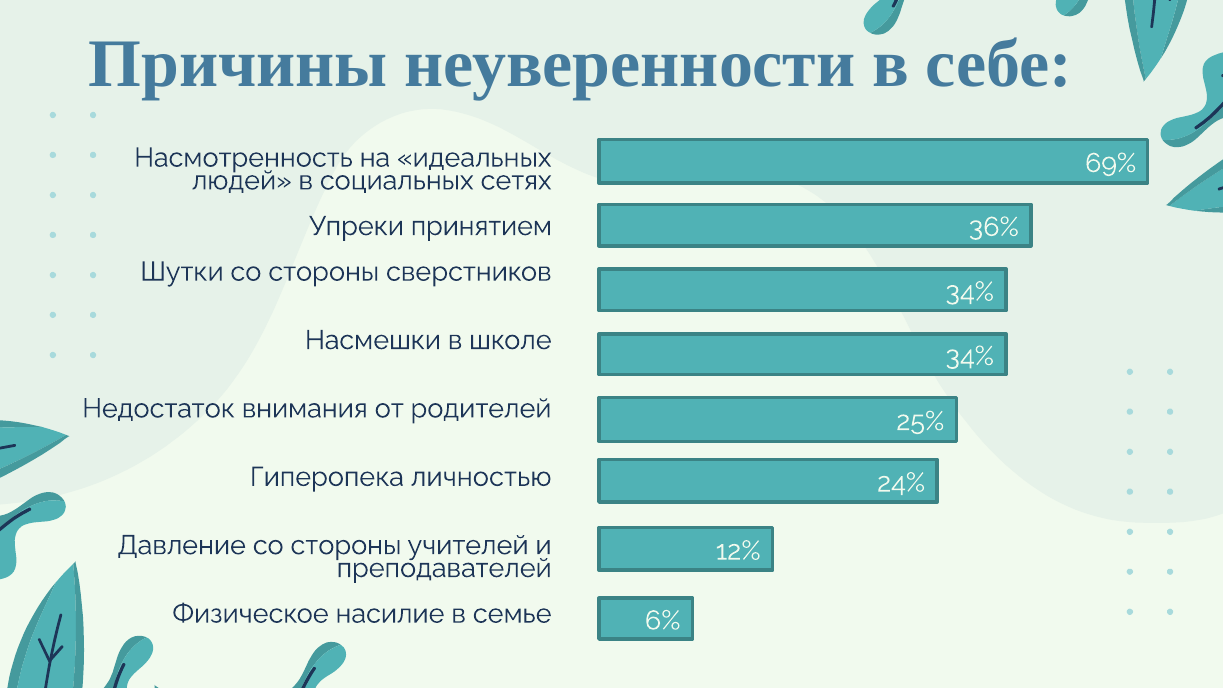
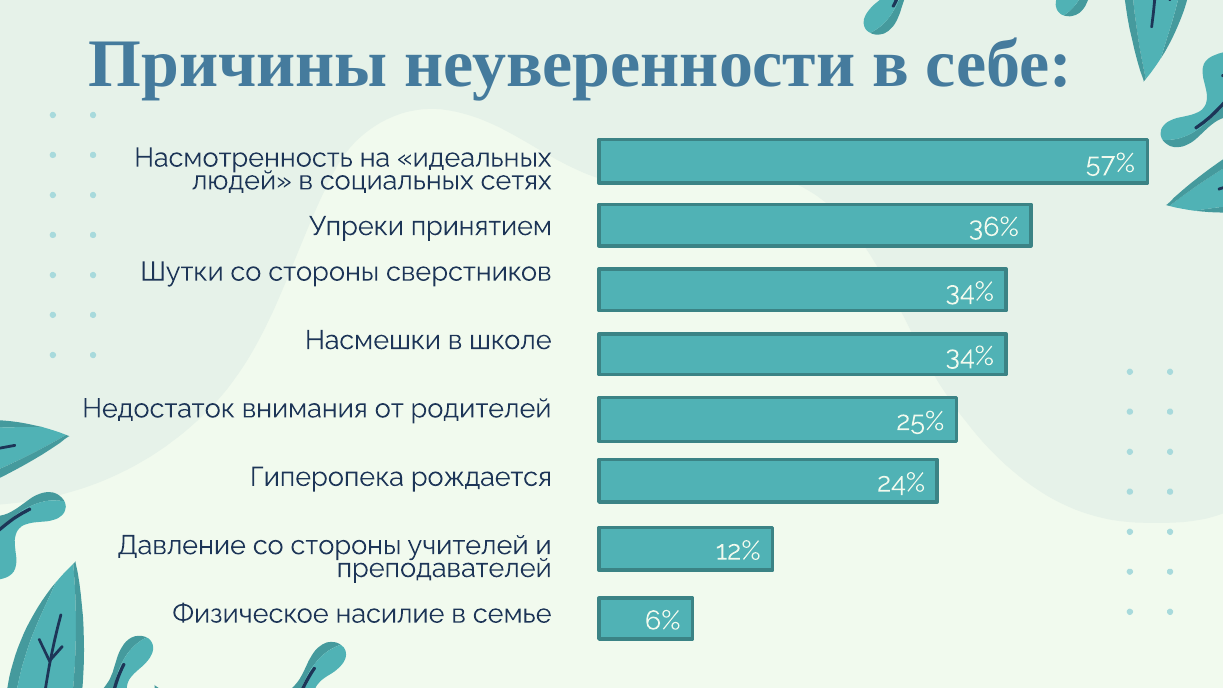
69%: 69% -> 57%
личностью: личностью -> рождается
